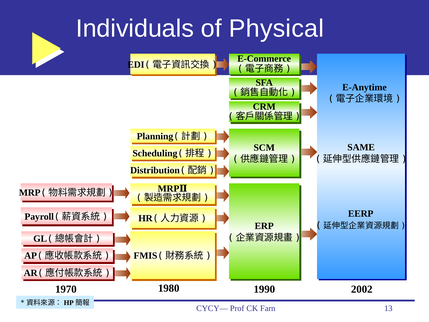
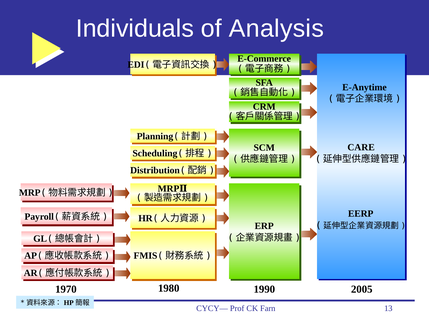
Physical: Physical -> Analysis
SAME: SAME -> CARE
2002: 2002 -> 2005
